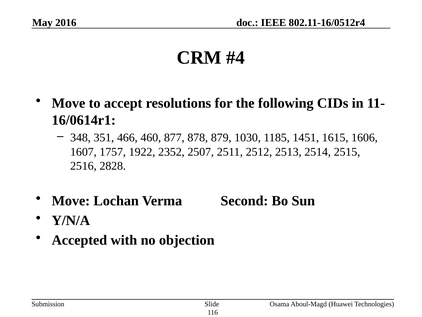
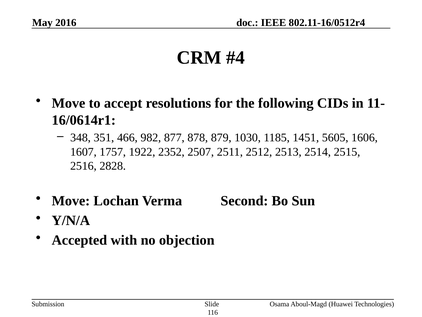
460: 460 -> 982
1615: 1615 -> 5605
